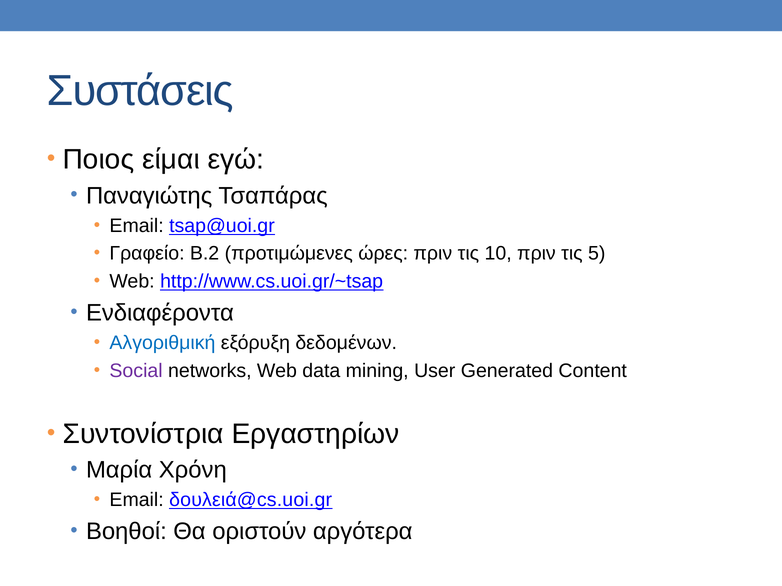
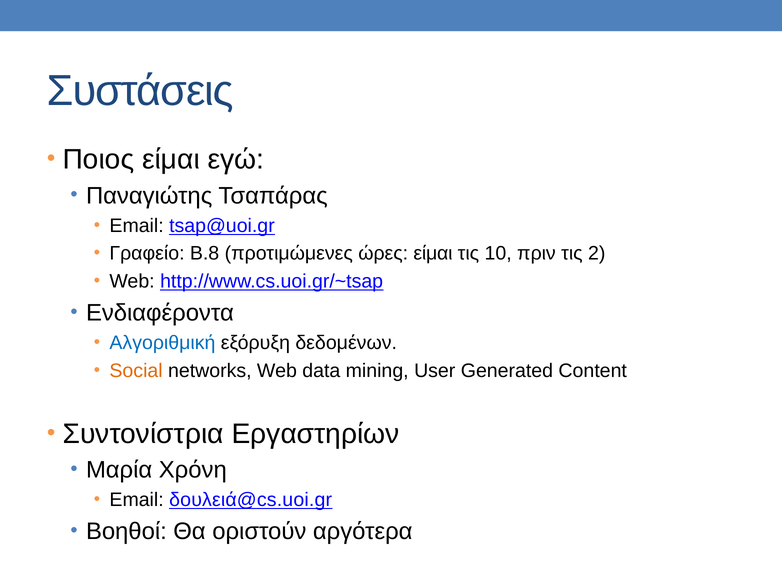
Β.2: Β.2 -> Β.8
ώρες πριν: πριν -> είμαι
5: 5 -> 2
Social colour: purple -> orange
